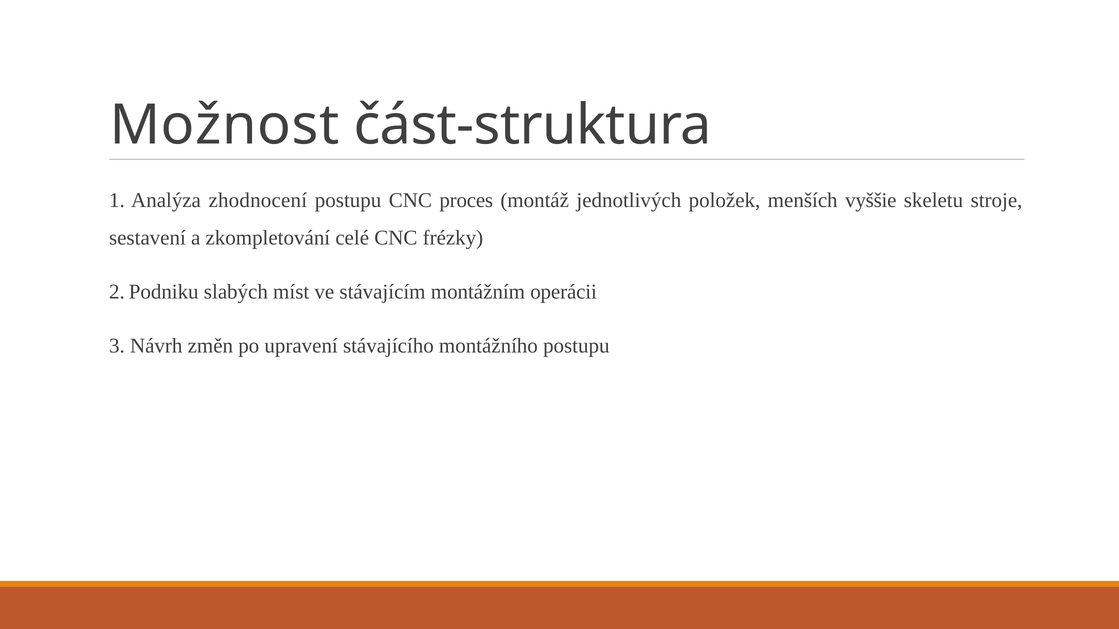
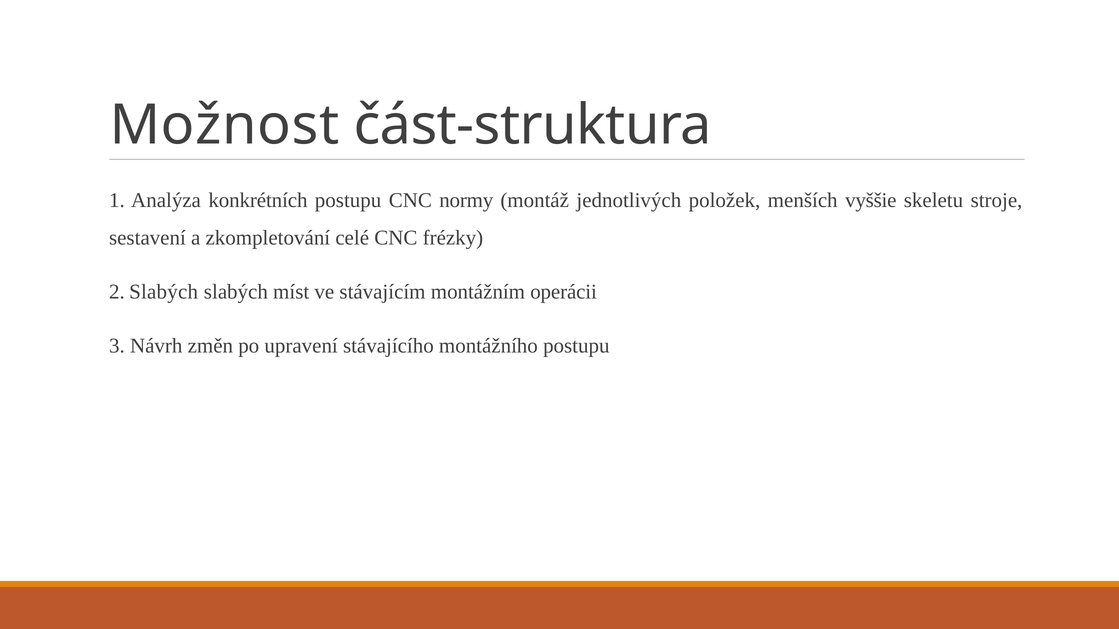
zhodnocení: zhodnocení -> konkrétních
proces: proces -> normy
2 Podniku: Podniku -> Slabých
